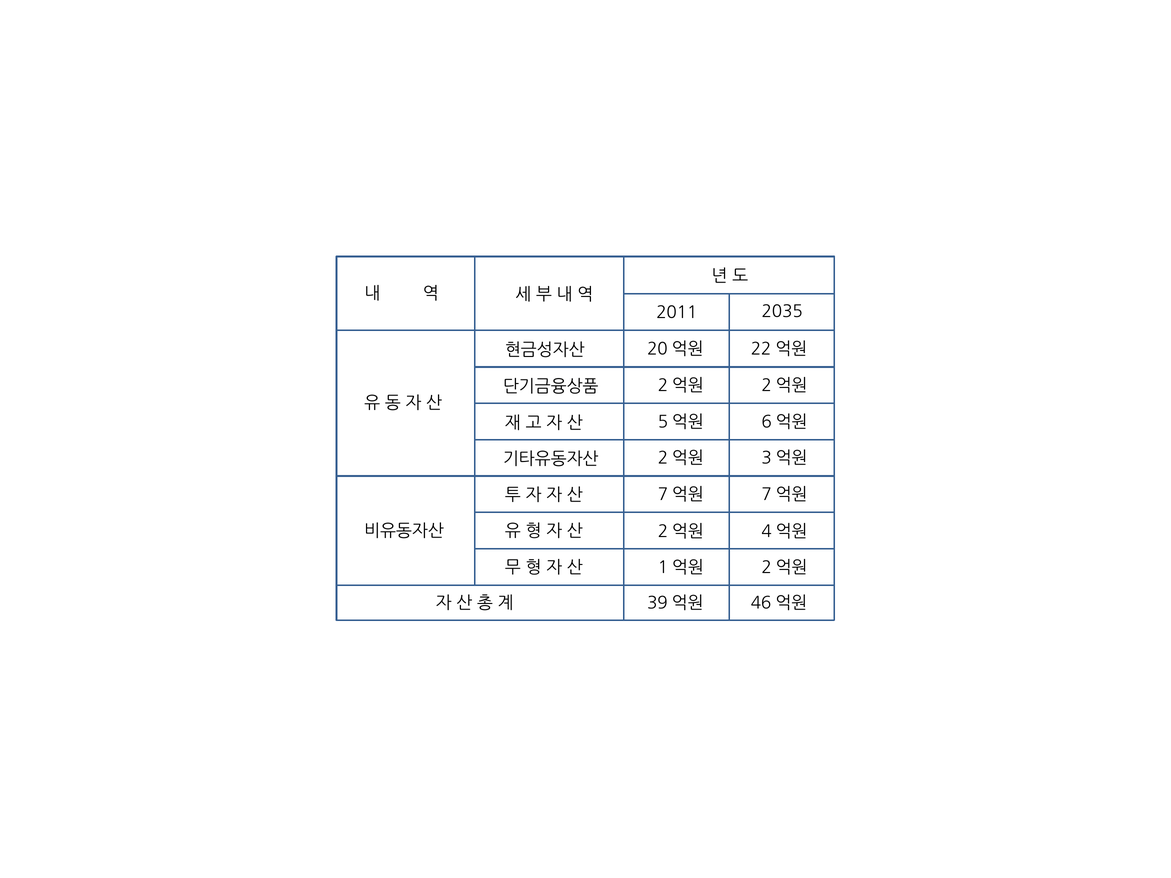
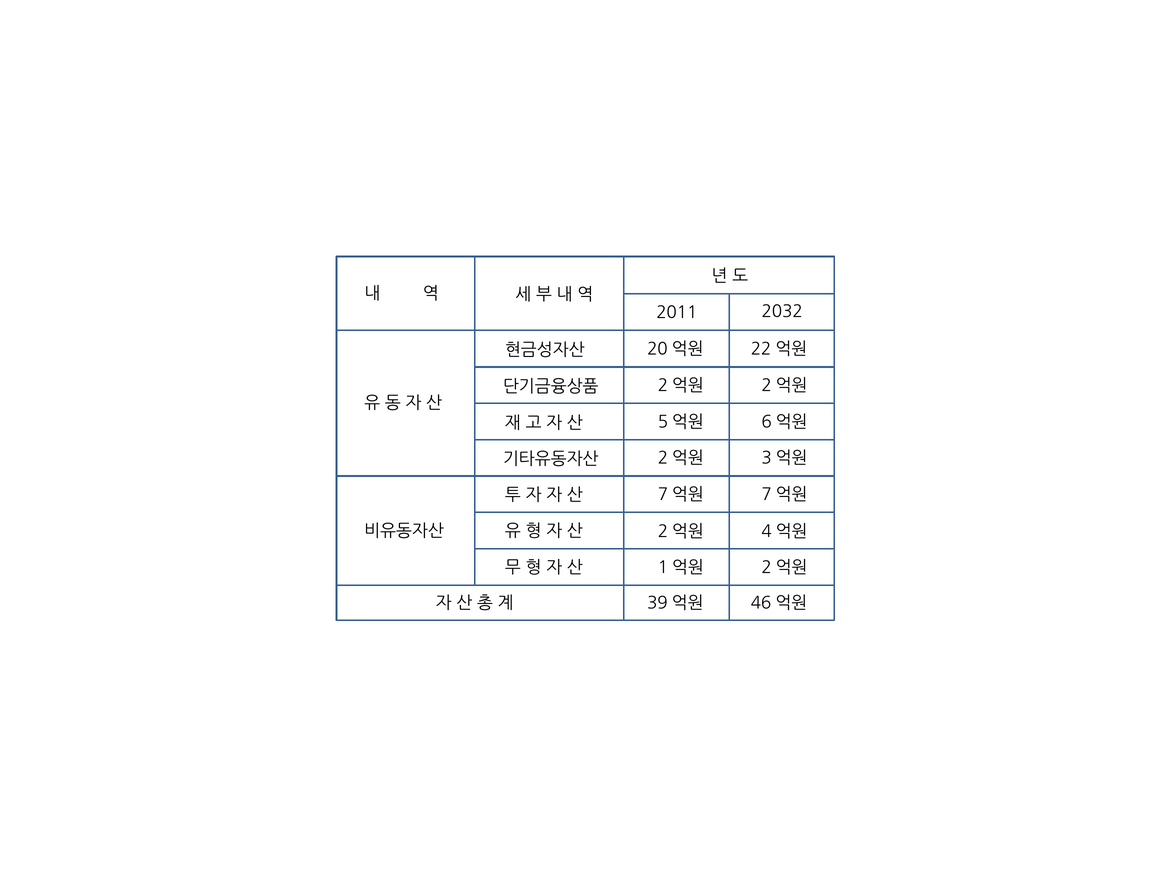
2035: 2035 -> 2032
